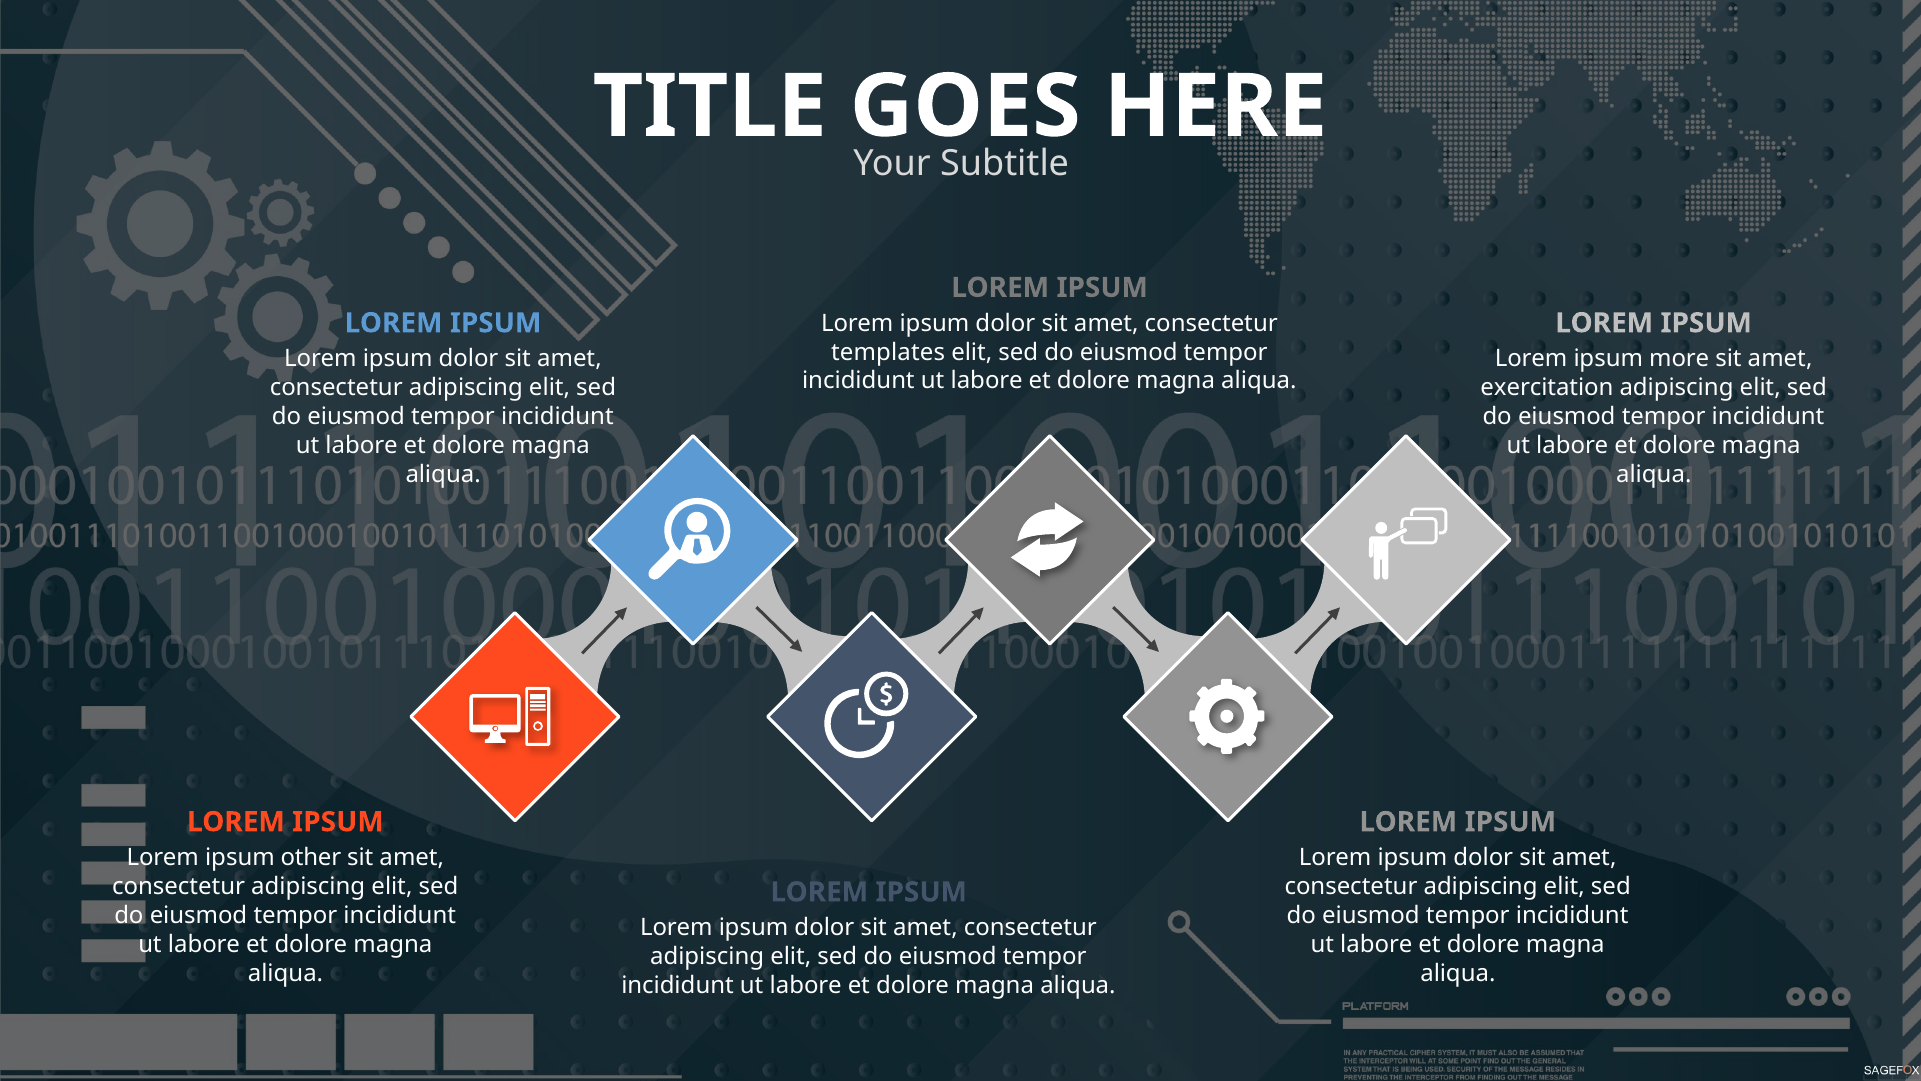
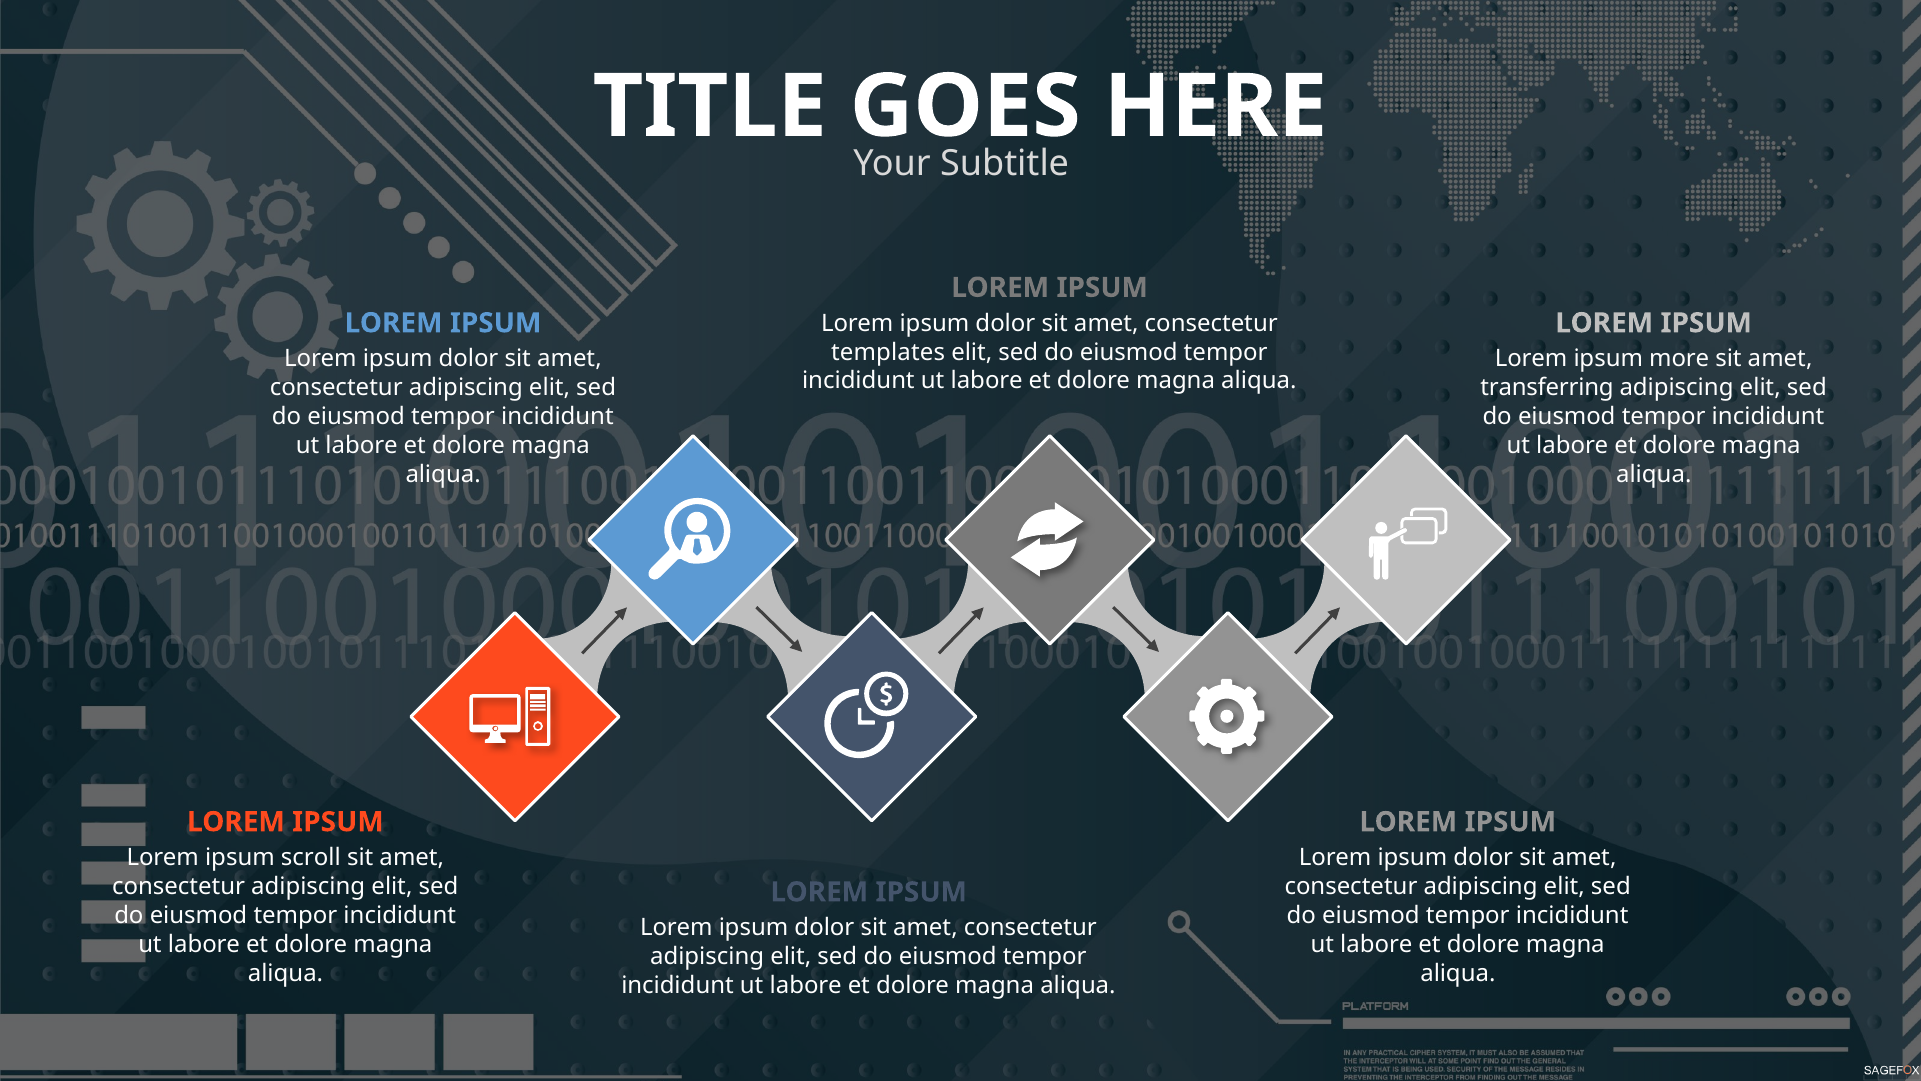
exercitation: exercitation -> transferring
other: other -> scroll
